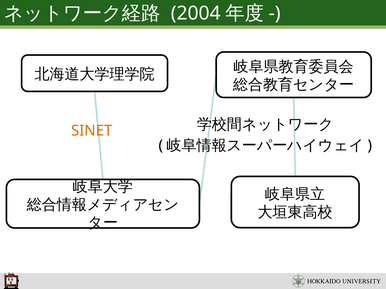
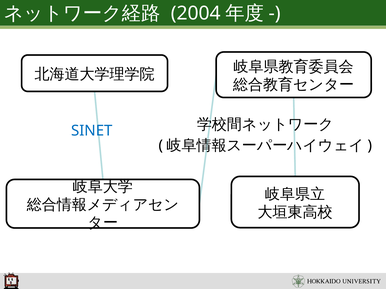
SINET colour: orange -> blue
